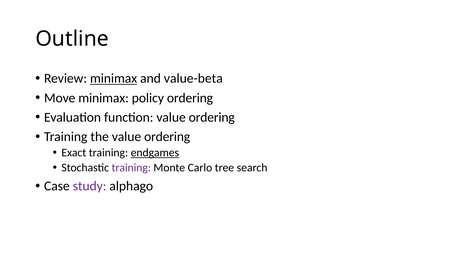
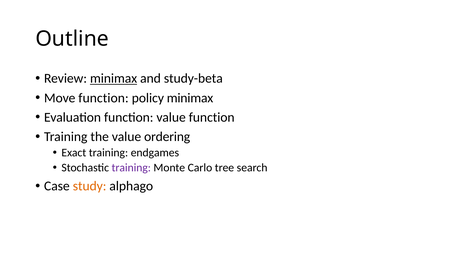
value-beta: value-beta -> study-beta
Move minimax: minimax -> function
policy ordering: ordering -> minimax
function value ordering: ordering -> function
endgames underline: present -> none
study colour: purple -> orange
